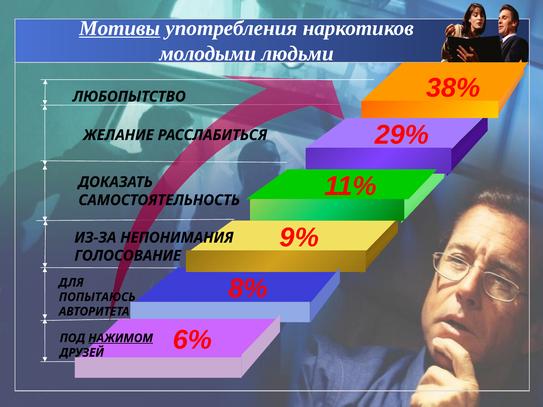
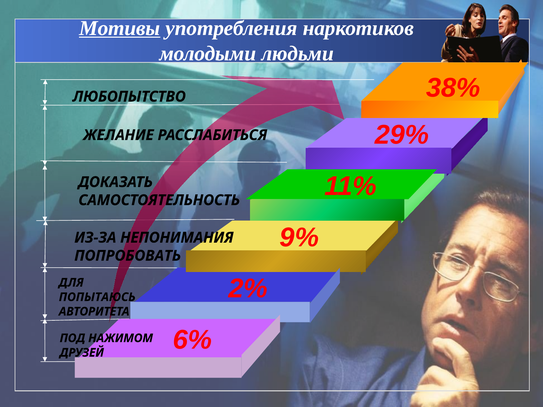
ГОЛОСОВАНИЕ: ГОЛОСОВАНИЕ -> ПОПРОБОВАТЬ
8%: 8% -> 2%
НАЖИМОМ underline: present -> none
